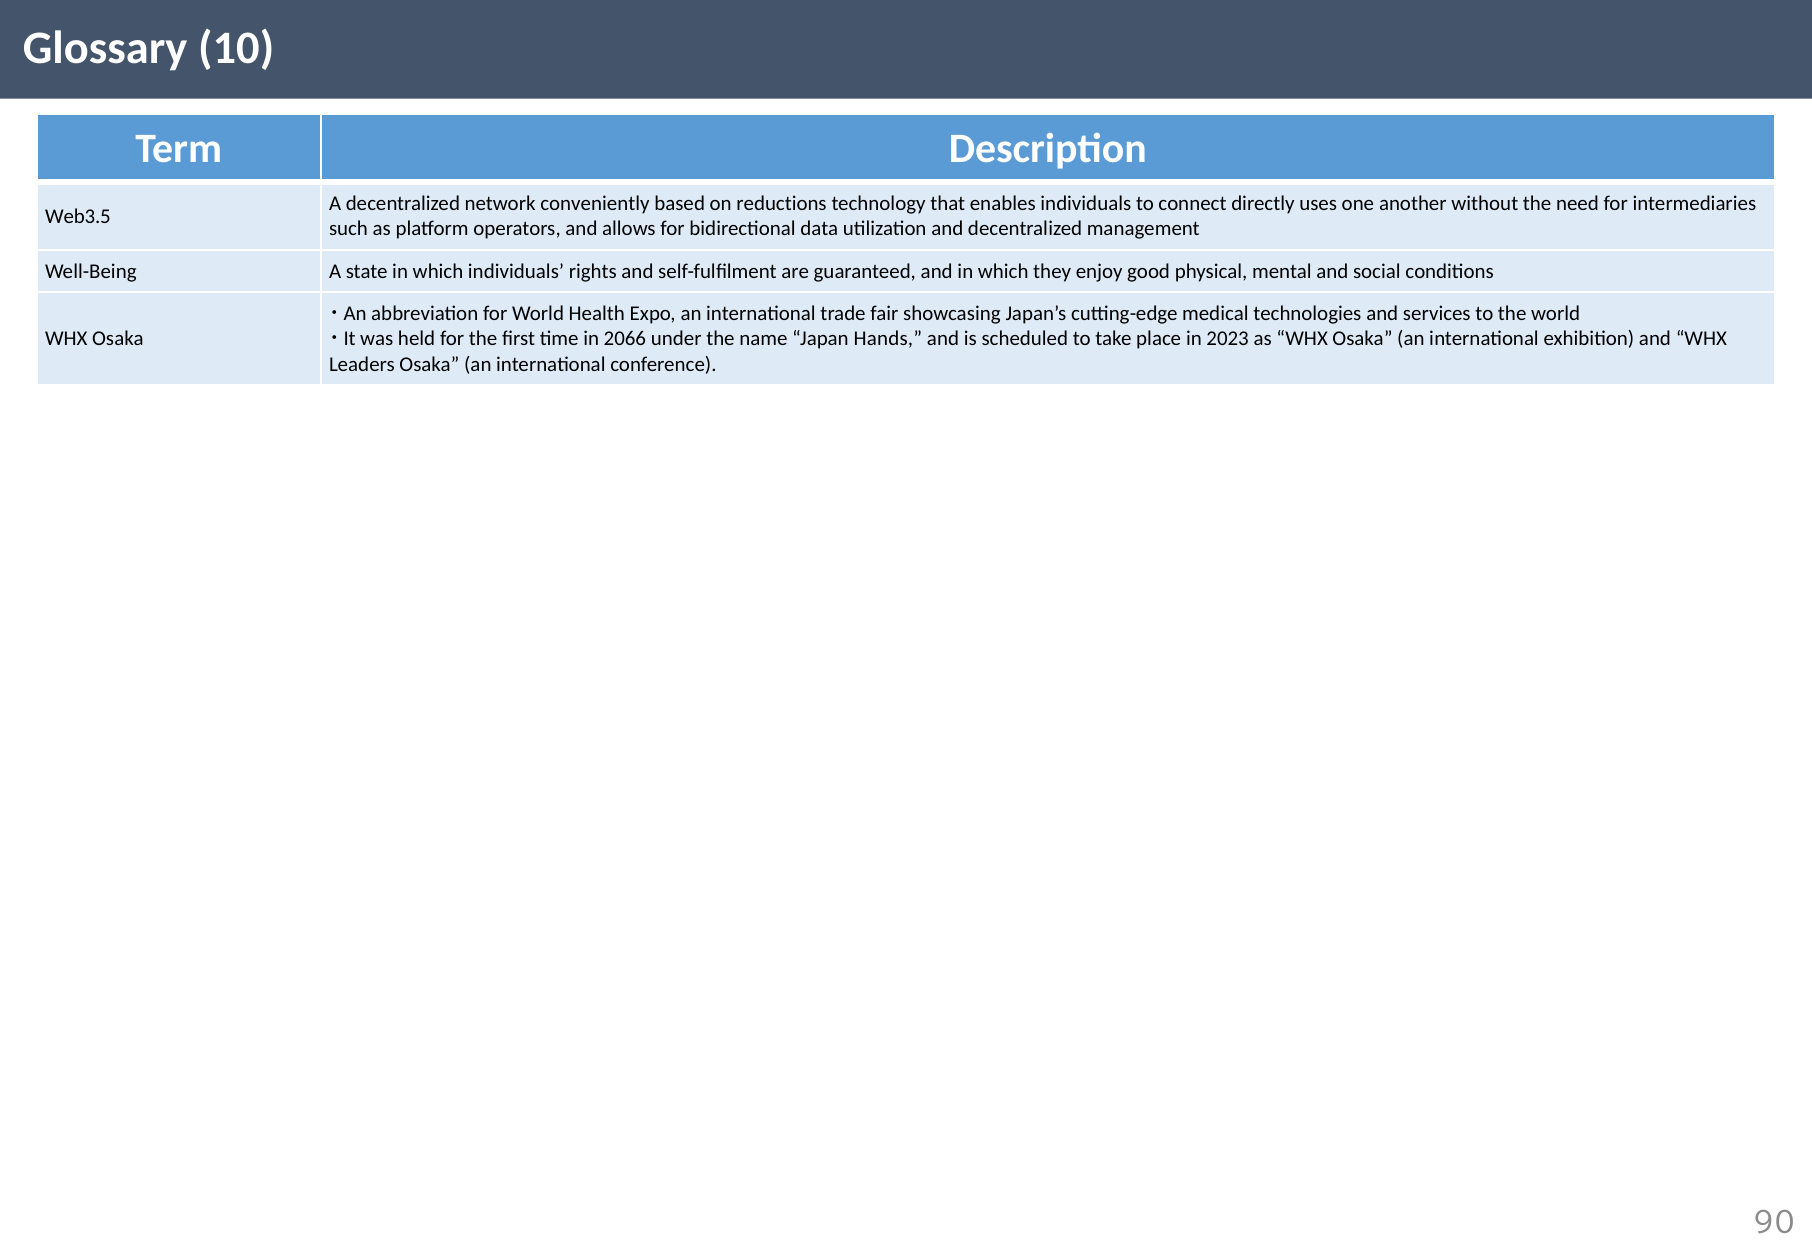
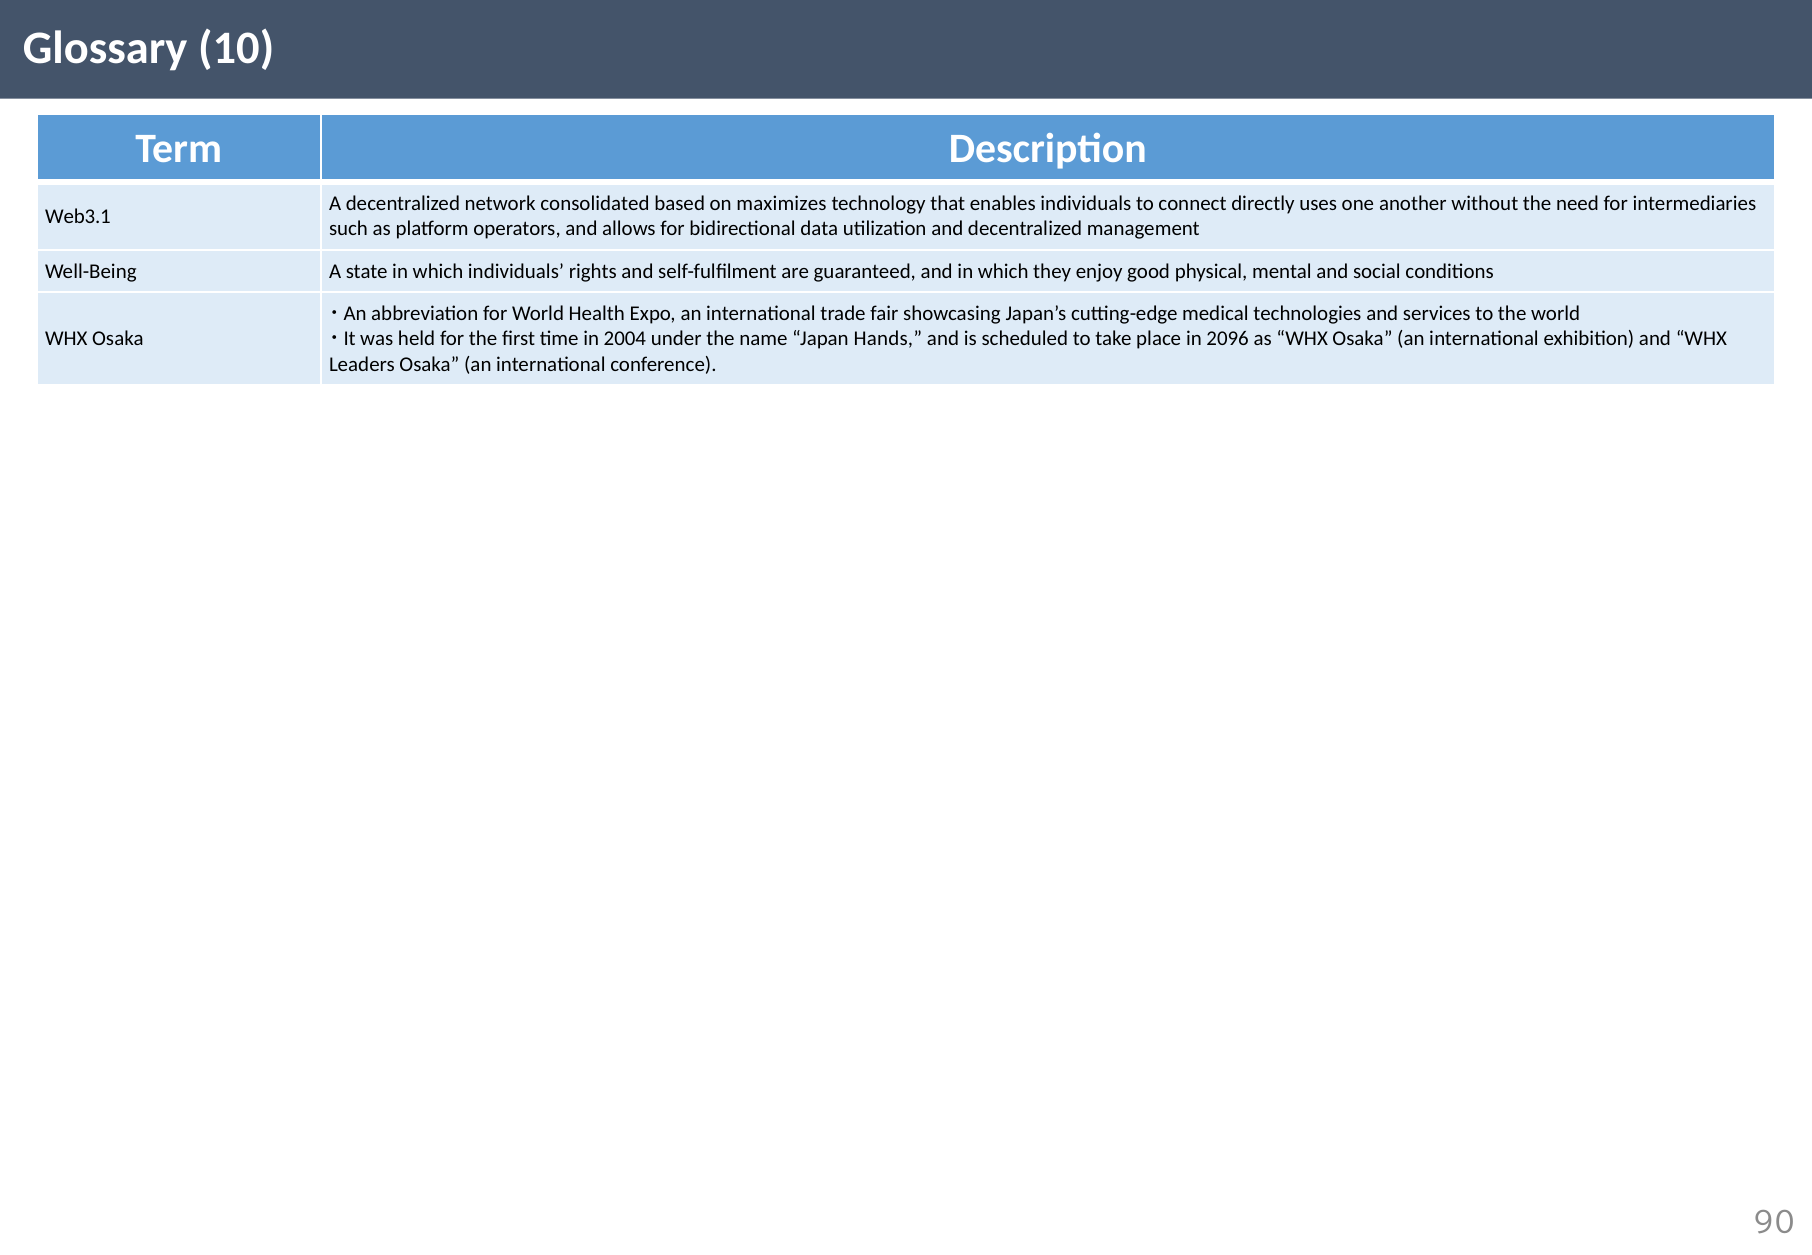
conveniently: conveniently -> consolidated
reductions: reductions -> maximizes
Web3.5: Web3.5 -> Web3.1
2066: 2066 -> 2004
2023: 2023 -> 2096
